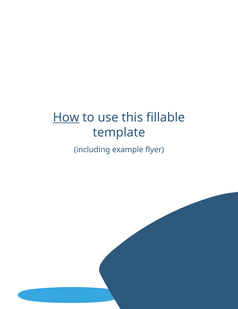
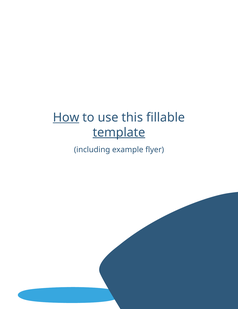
template underline: none -> present
